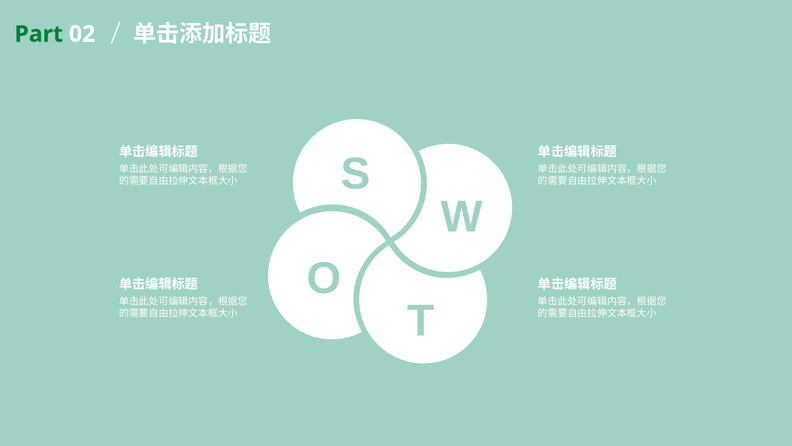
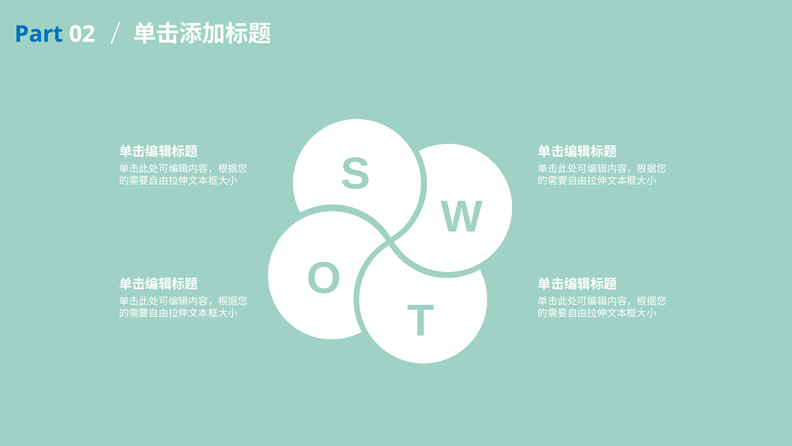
Part colour: green -> blue
